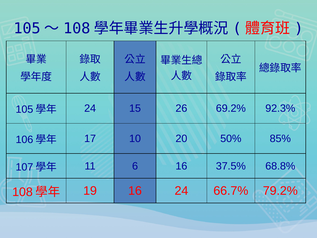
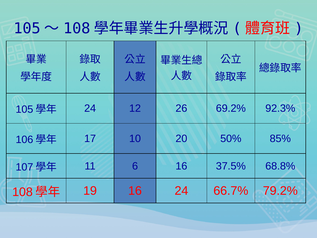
15: 15 -> 12
